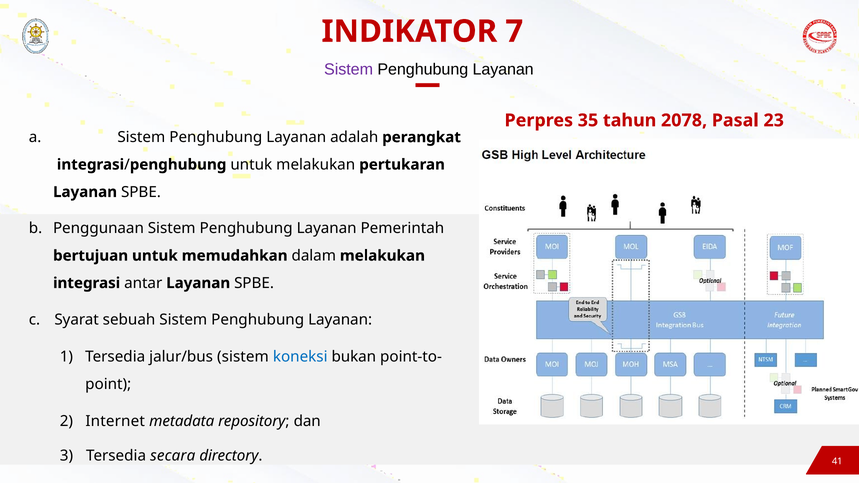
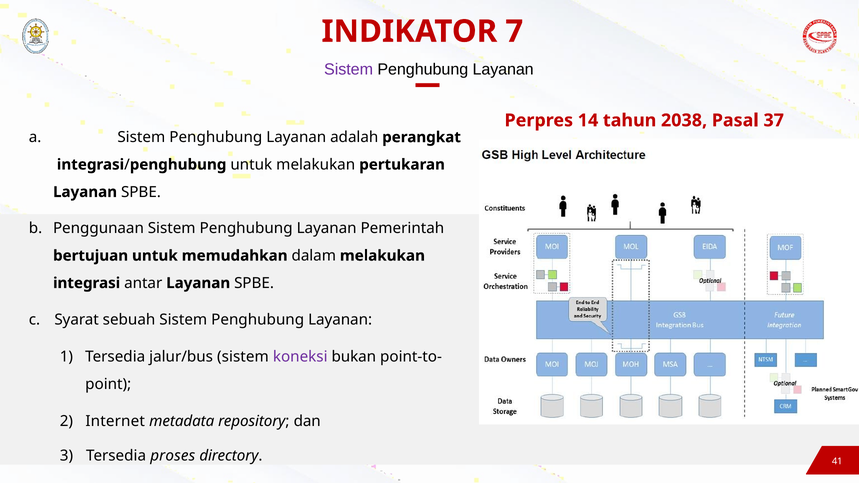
35: 35 -> 14
2078: 2078 -> 2038
23: 23 -> 37
koneksi colour: blue -> purple
secara: secara -> proses
